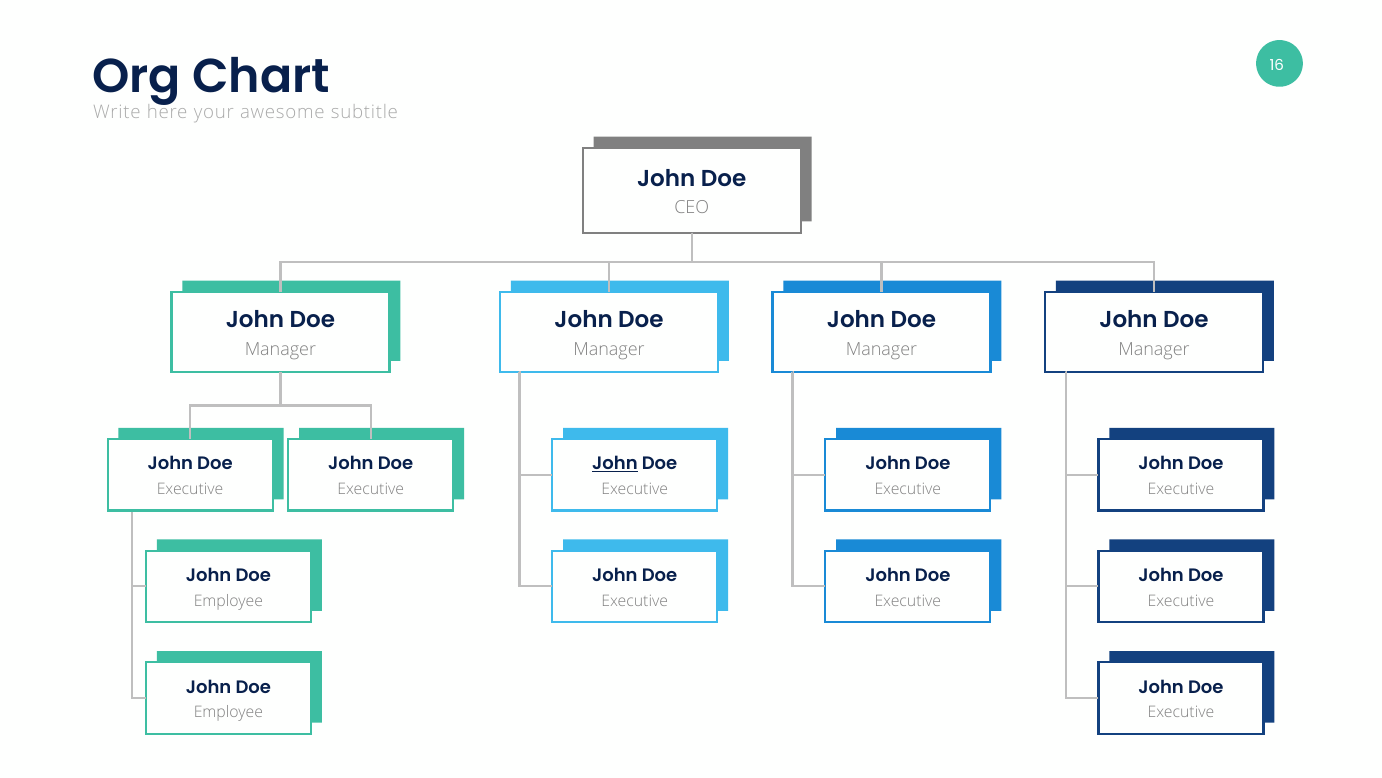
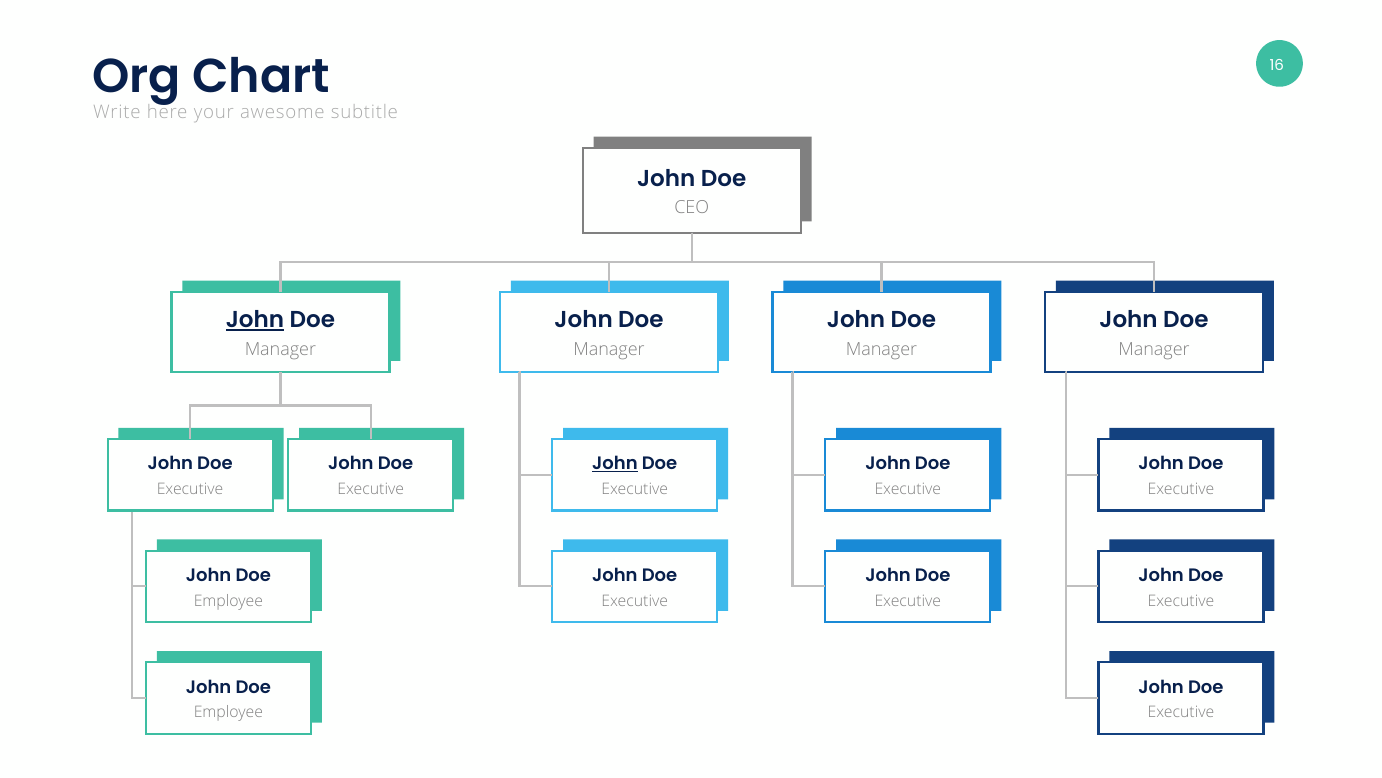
John at (255, 320) underline: none -> present
